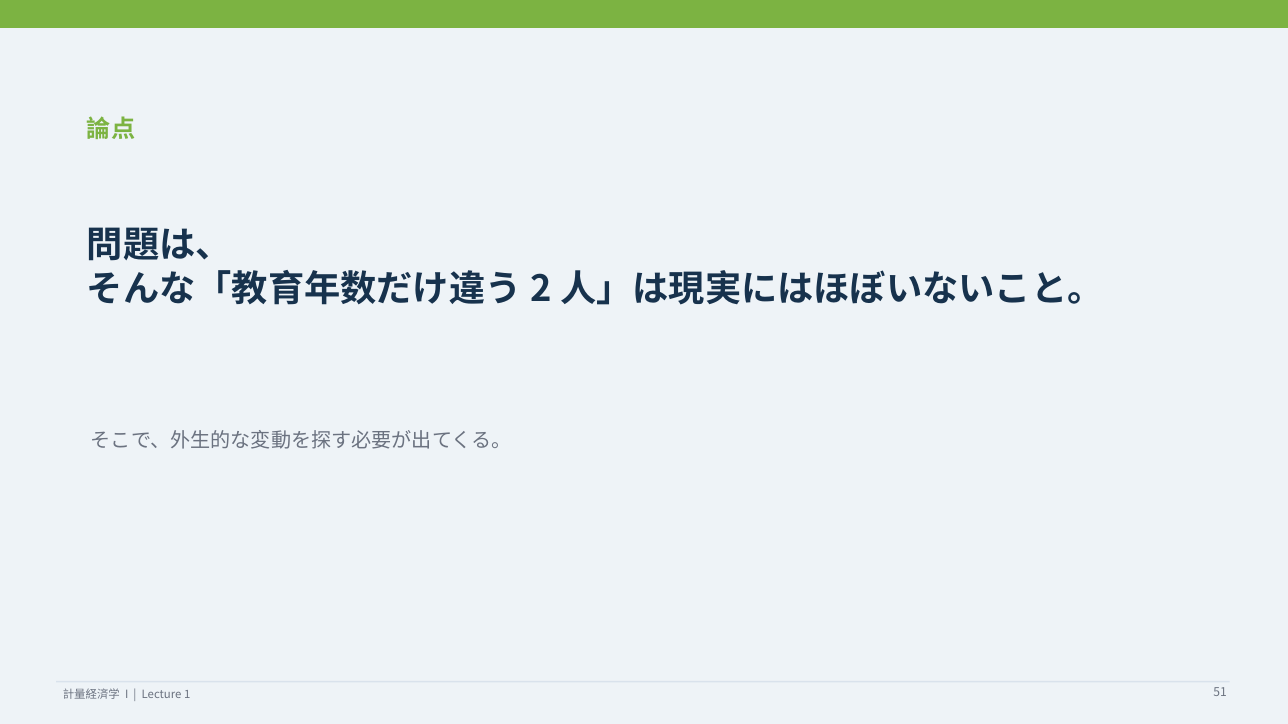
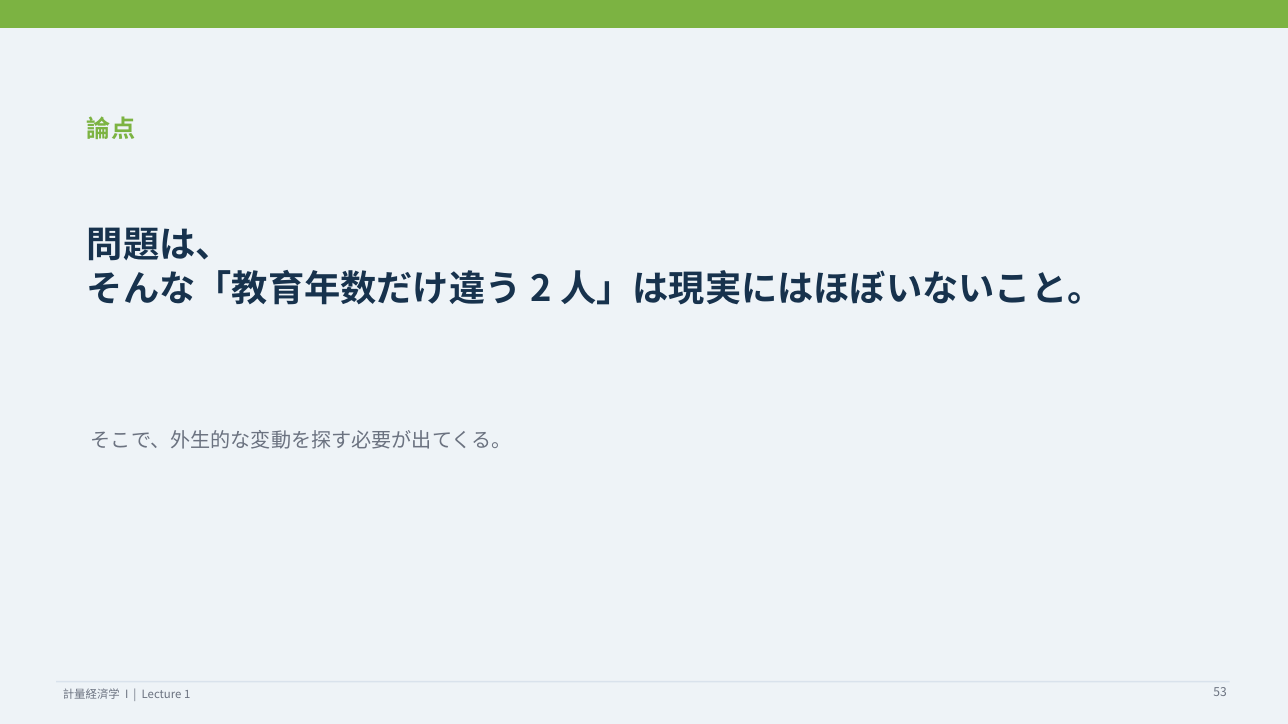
51: 51 -> 53
